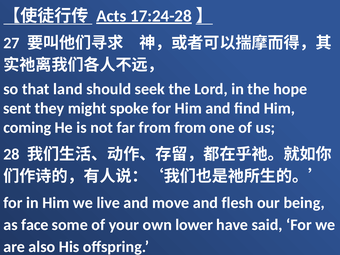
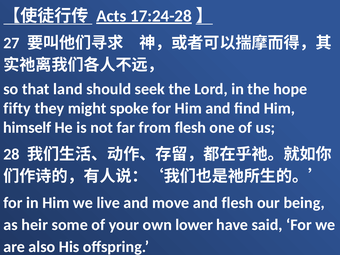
sent: sent -> fifty
coming: coming -> himself
from from: from -> flesh
face: face -> heir
